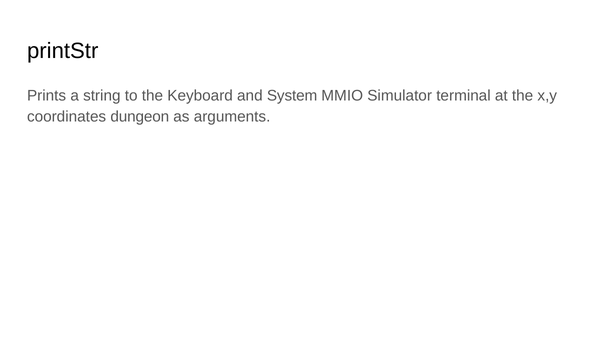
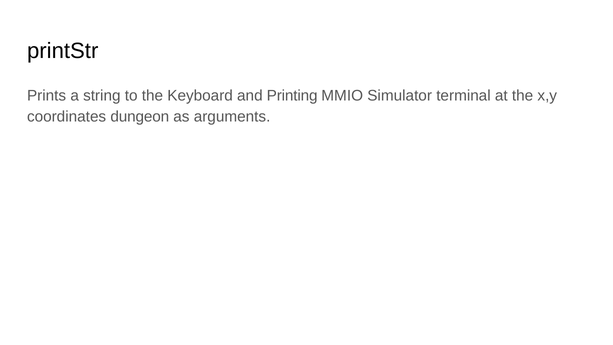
System: System -> Printing
